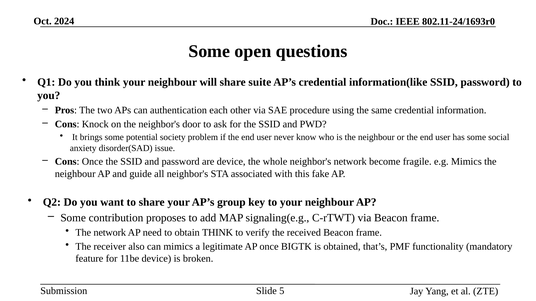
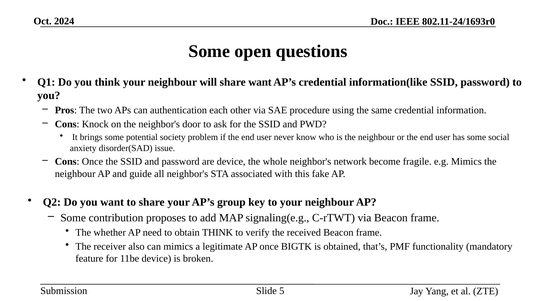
share suite: suite -> want
The network: network -> whether
